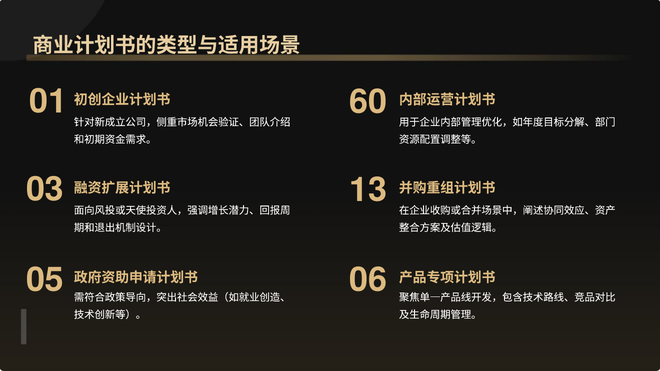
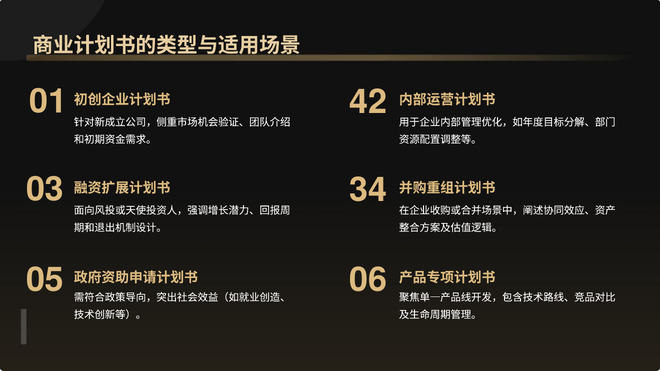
60: 60 -> 42
13: 13 -> 34
